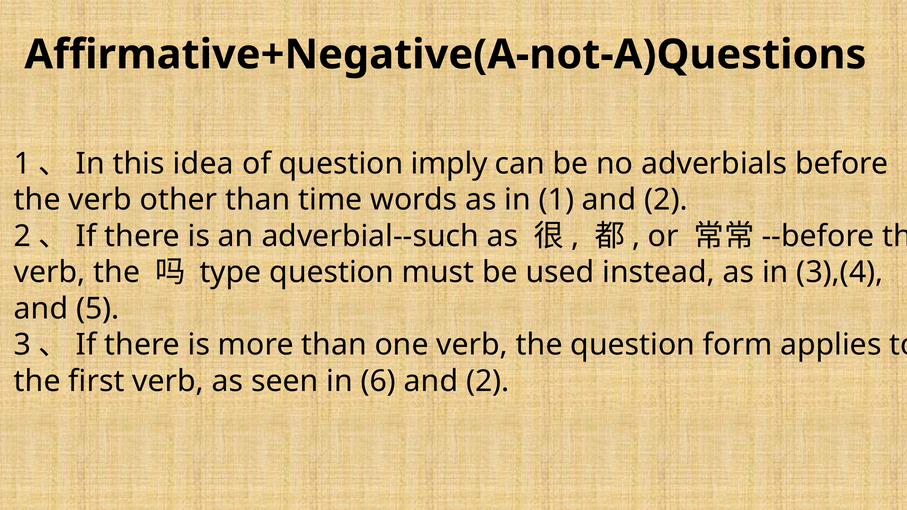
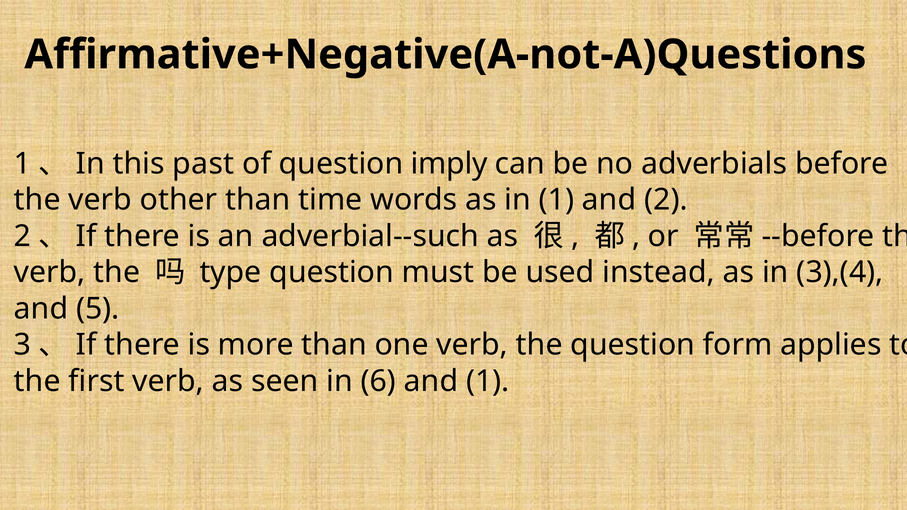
idea: idea -> past
6 and 2: 2 -> 1
